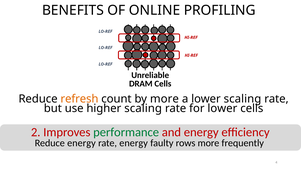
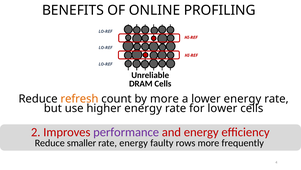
lower scaling: scaling -> energy
higher scaling: scaling -> energy
performance colour: green -> purple
Reduce energy: energy -> smaller
